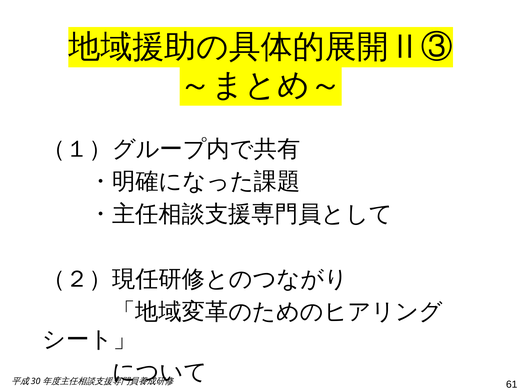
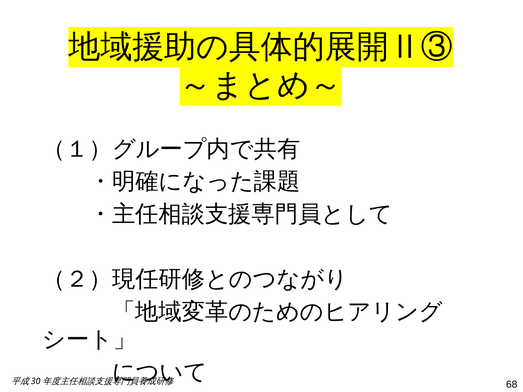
61: 61 -> 68
